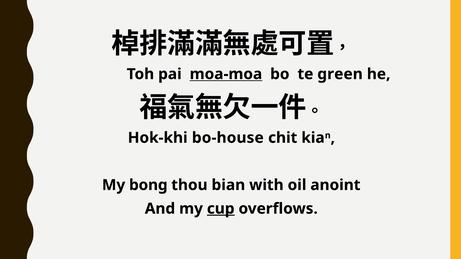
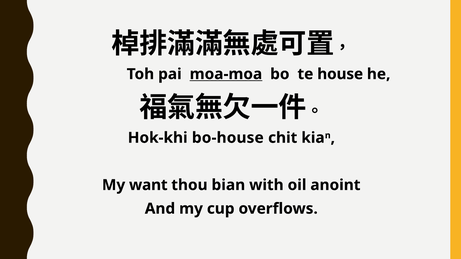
green: green -> house
bong: bong -> want
cup underline: present -> none
